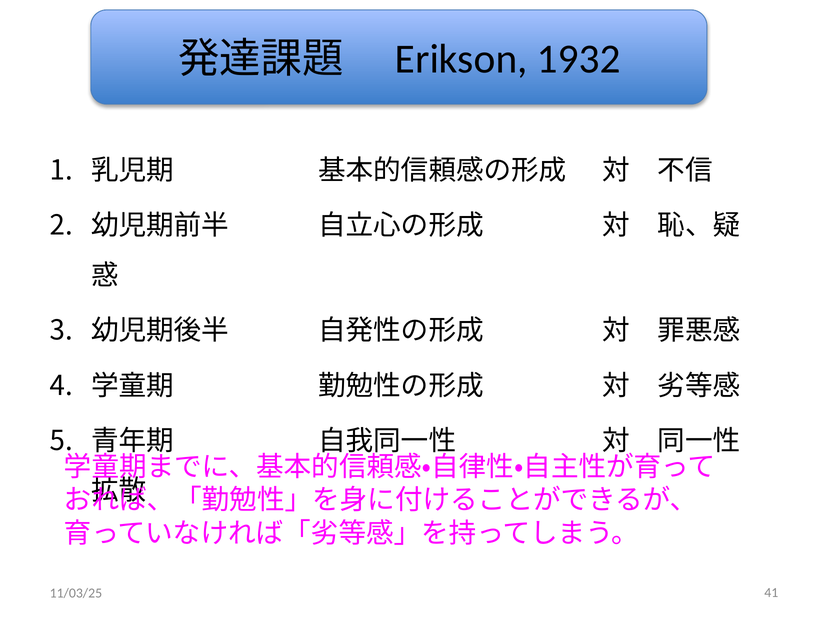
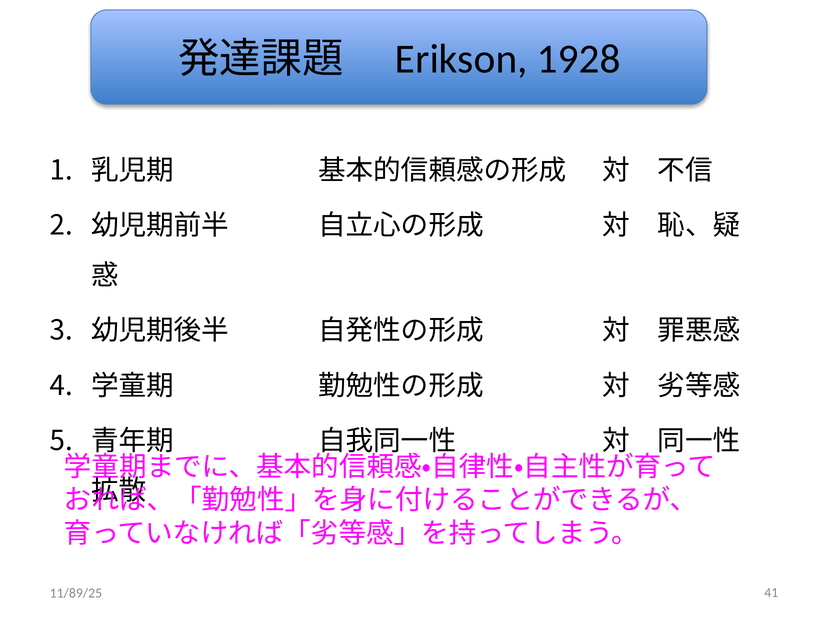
1932: 1932 -> 1928
11/03/25: 11/03/25 -> 11/89/25
